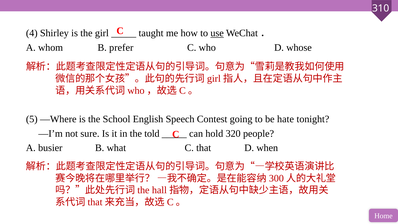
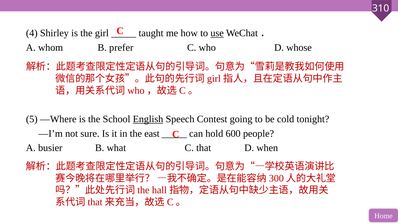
English underline: none -> present
hate: hate -> cold
told: told -> east
320: 320 -> 600
